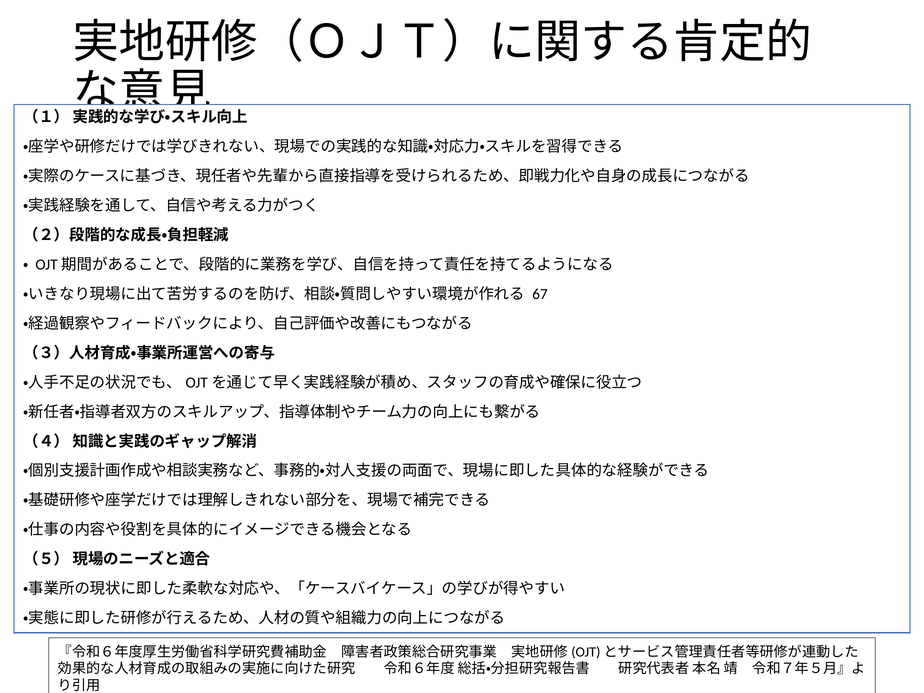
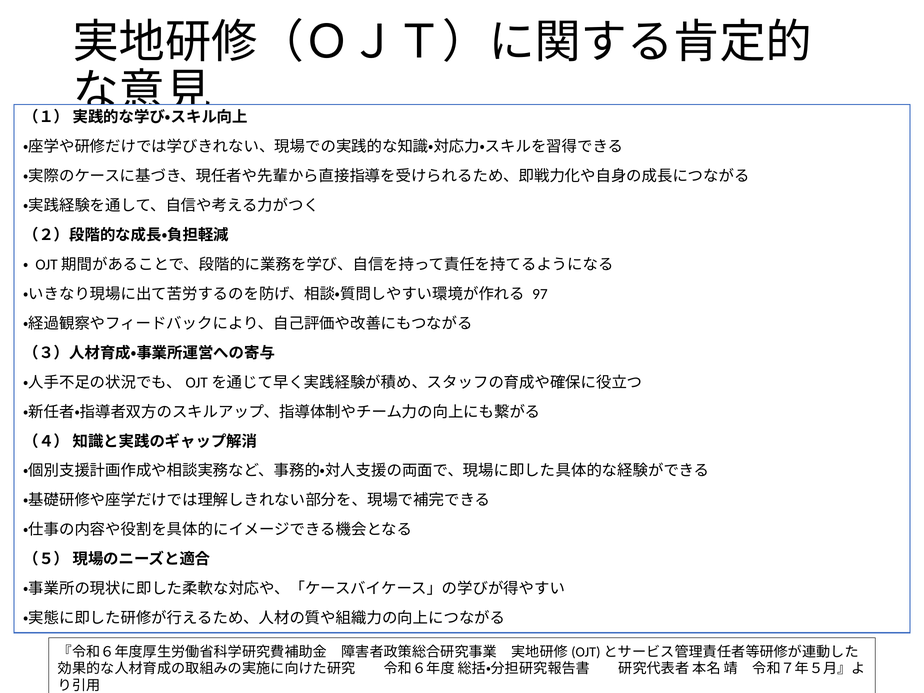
67: 67 -> 97
